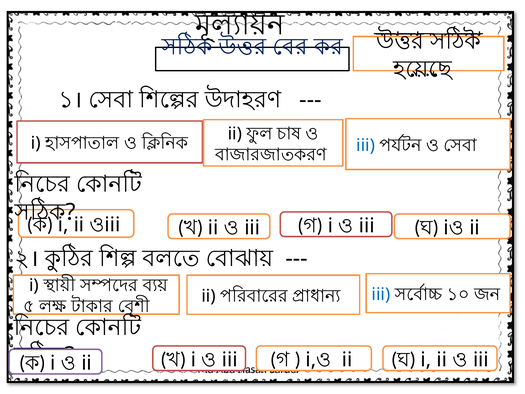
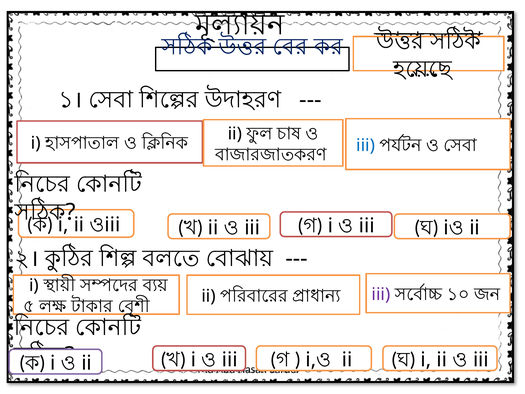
iii at (381, 294) colour: blue -> purple
